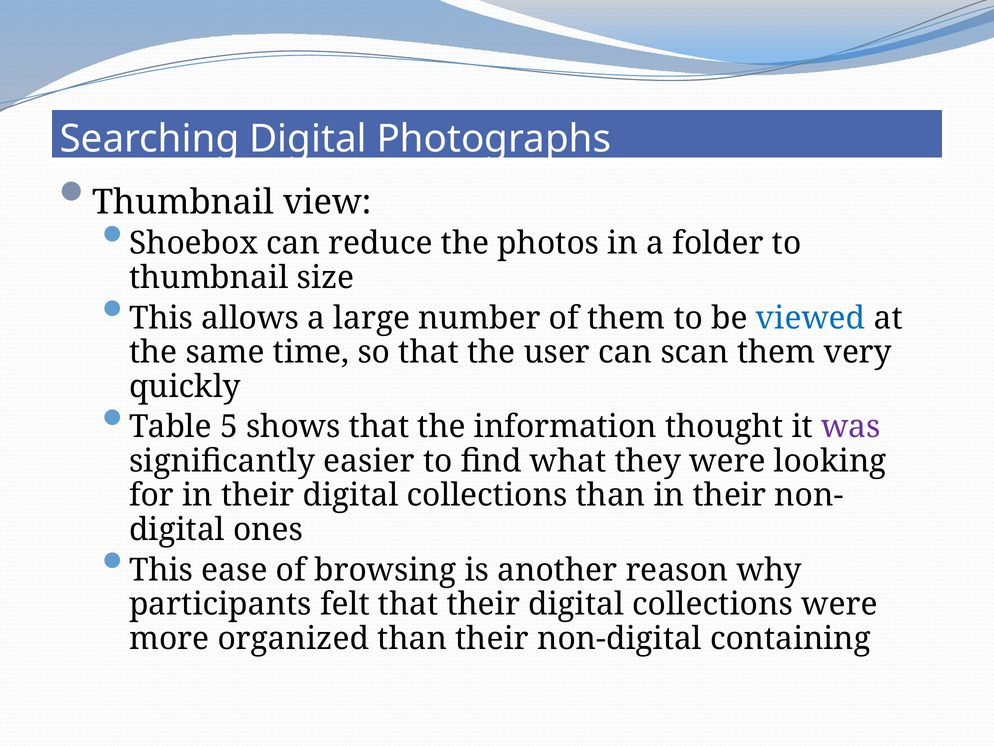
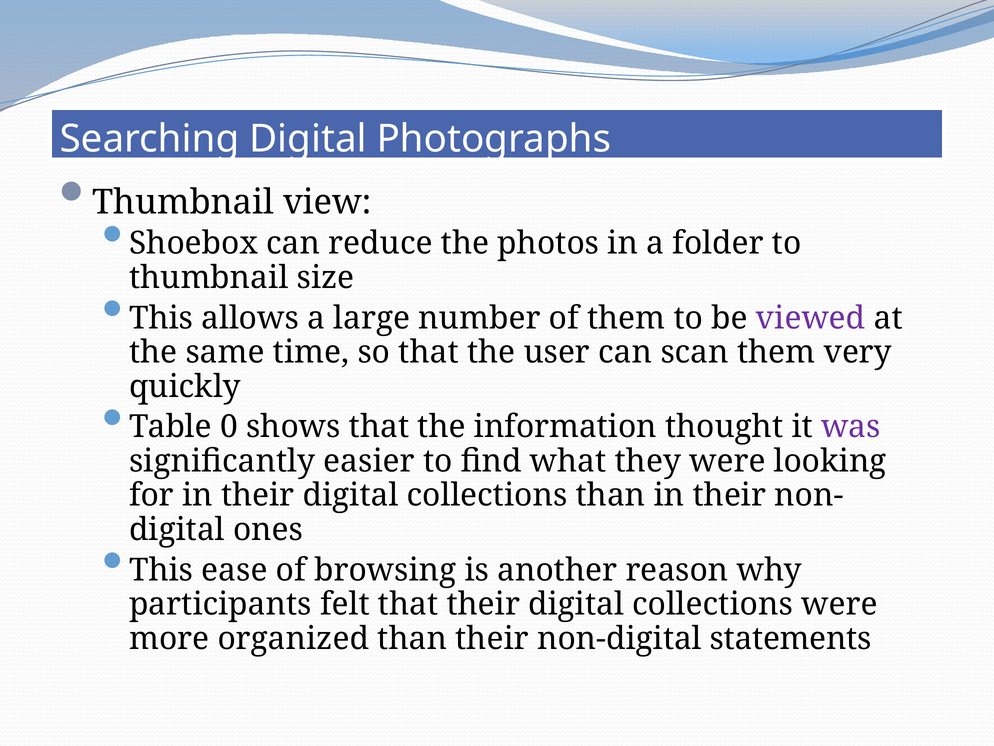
viewed colour: blue -> purple
5: 5 -> 0
containing: containing -> statements
